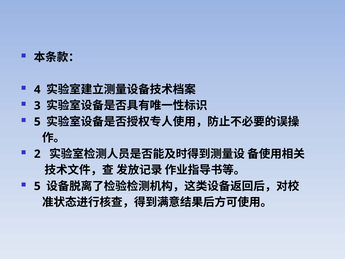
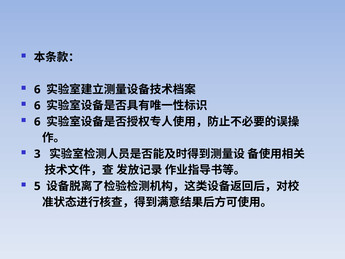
4 at (37, 89): 4 -> 6
3 at (37, 106): 3 -> 6
5 at (37, 122): 5 -> 6
2: 2 -> 3
